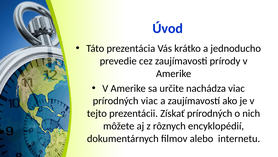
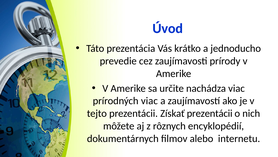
Získať prírodných: prírodných -> prezentácii
